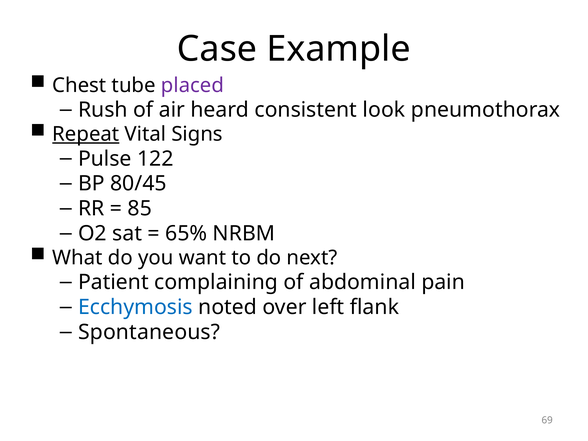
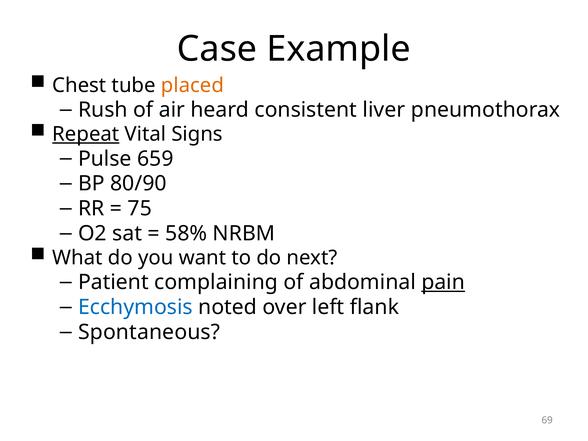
placed colour: purple -> orange
look: look -> liver
122: 122 -> 659
80/45: 80/45 -> 80/90
85: 85 -> 75
65%: 65% -> 58%
pain underline: none -> present
